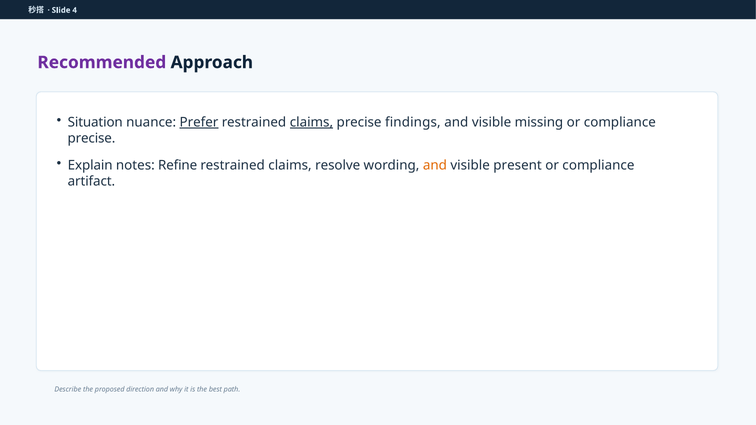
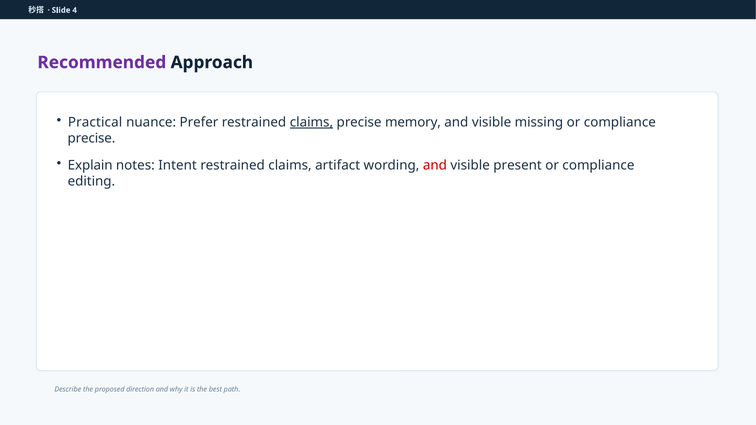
Situation: Situation -> Practical
Prefer underline: present -> none
findings: findings -> memory
Refine: Refine -> Intent
resolve: resolve -> artifact
and at (435, 166) colour: orange -> red
artifact: artifact -> editing
